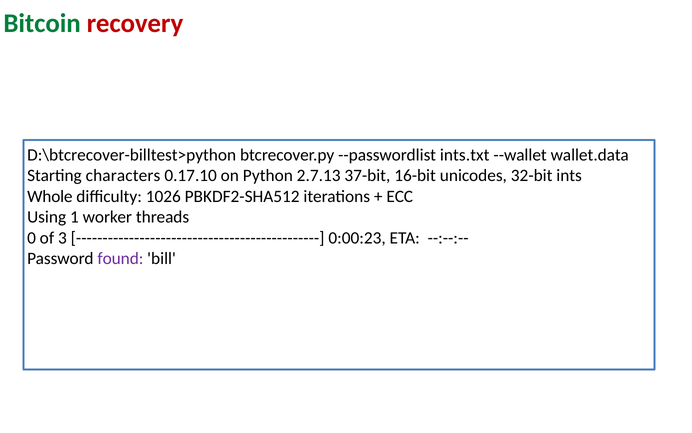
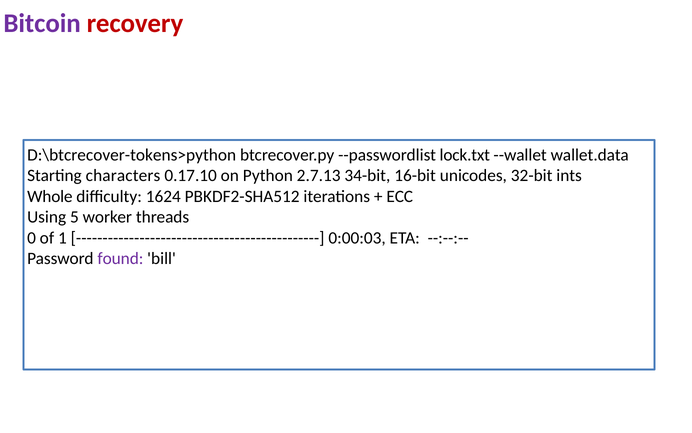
Bitcoin colour: green -> purple
D:\btcrecover-billtest>python: D:\btcrecover-billtest>python -> D:\btcrecover-tokens>python
ints.txt: ints.txt -> lock.txt
37-bit: 37-bit -> 34-bit
1026: 1026 -> 1624
1: 1 -> 5
3: 3 -> 1
0:00:23: 0:00:23 -> 0:00:03
